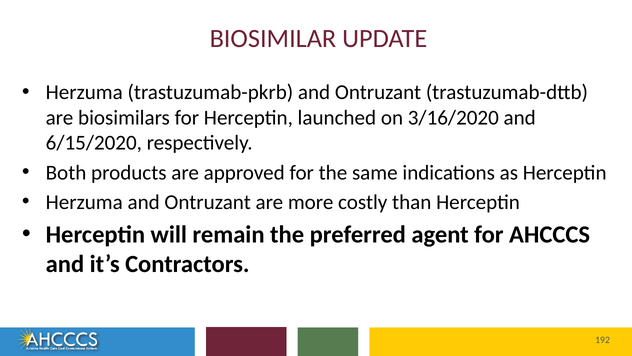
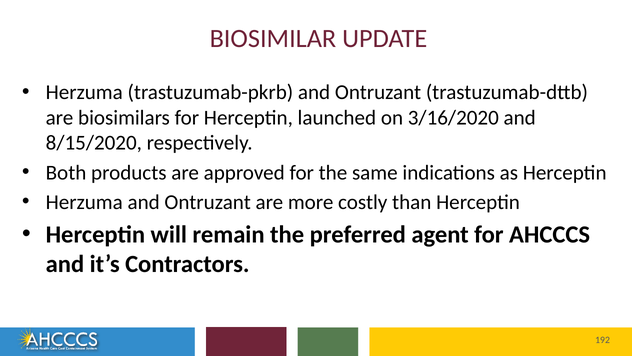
6/15/2020: 6/15/2020 -> 8/15/2020
